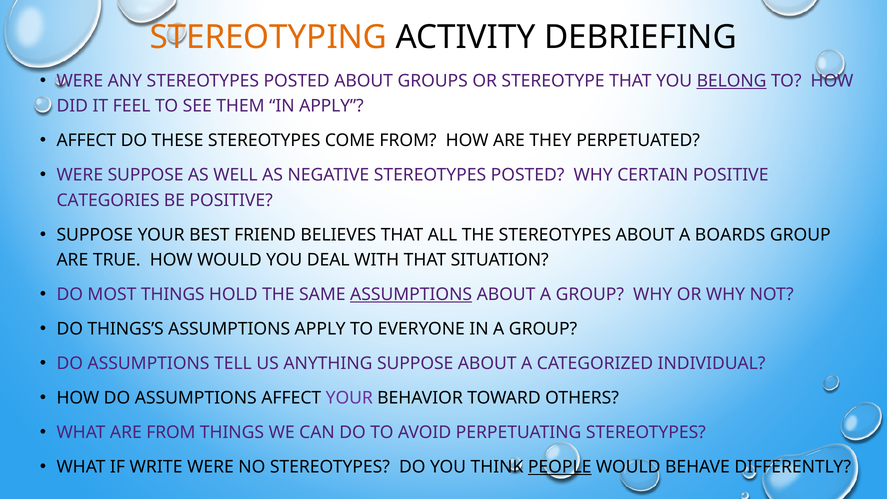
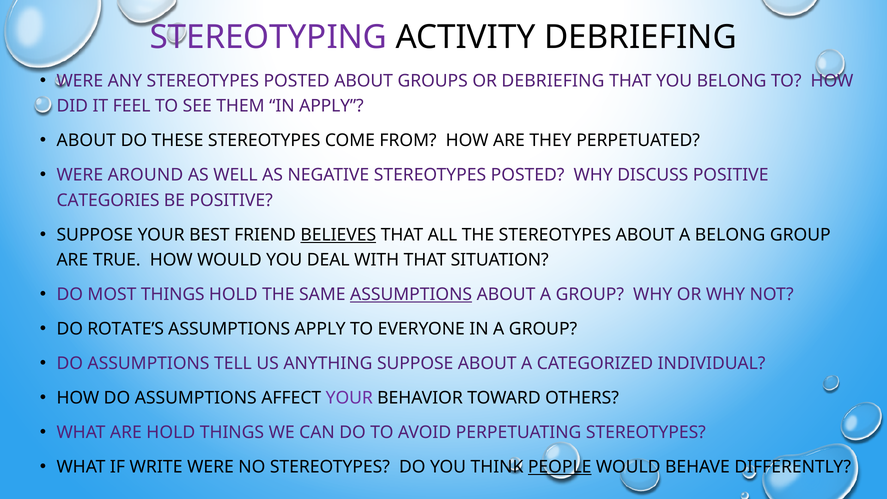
STEREOTYPING colour: orange -> purple
OR STEREOTYPE: STEREOTYPE -> DEBRIEFING
BELONG at (732, 81) underline: present -> none
AFFECT at (86, 141): AFFECT -> ABOUT
WERE SUPPOSE: SUPPOSE -> AROUND
CERTAIN: CERTAIN -> DISCUSS
BELIEVES underline: none -> present
A BOARDS: BOARDS -> BELONG
THINGS’S: THINGS’S -> ROTATE’S
ARE FROM: FROM -> HOLD
